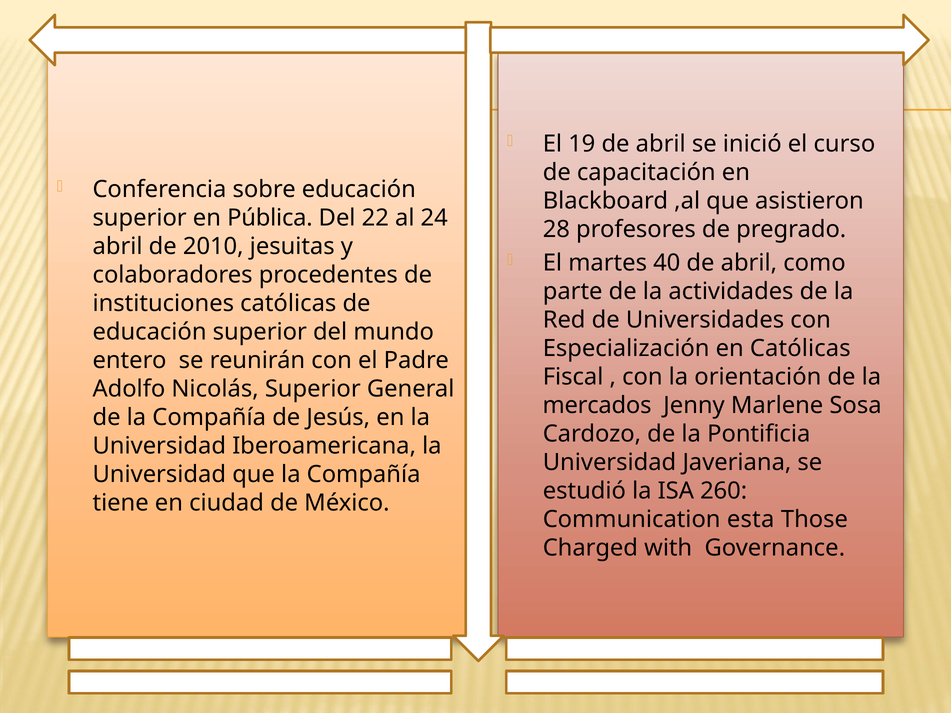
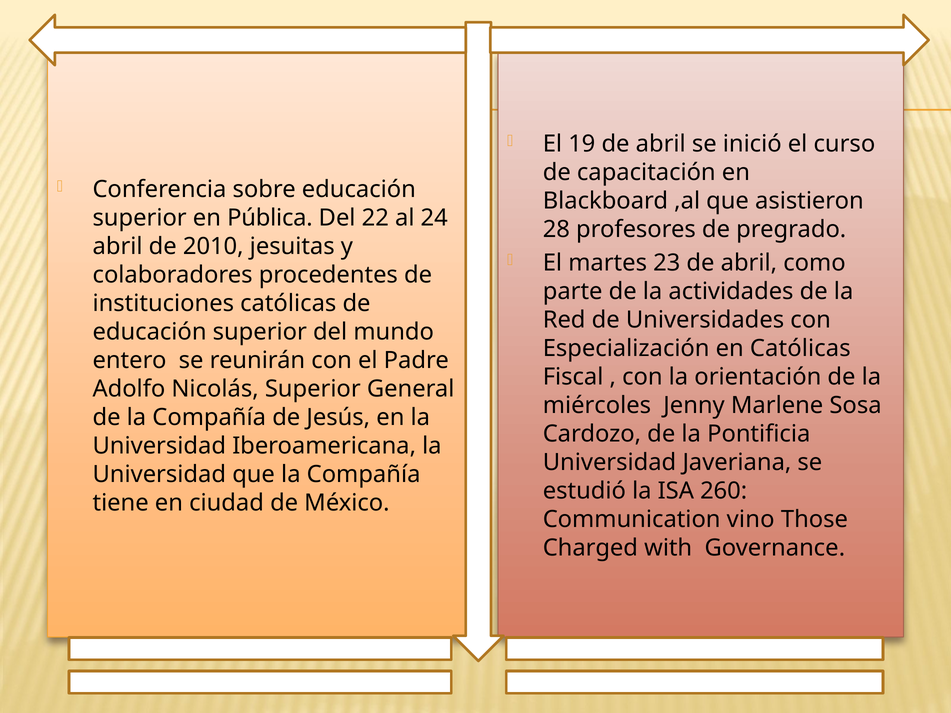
40: 40 -> 23
mercados: mercados -> miércoles
esta: esta -> vino
